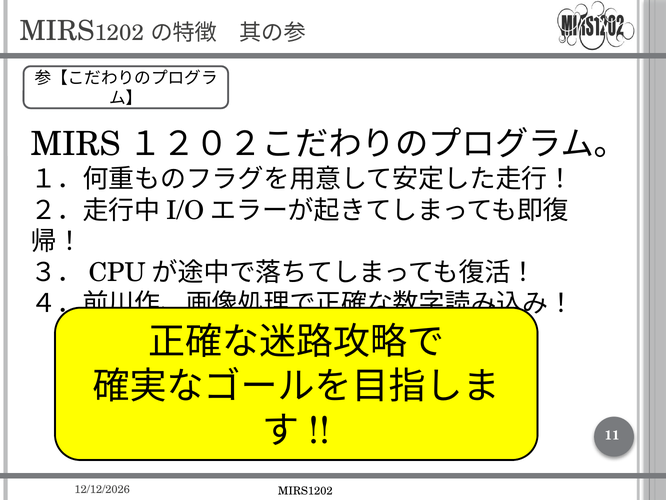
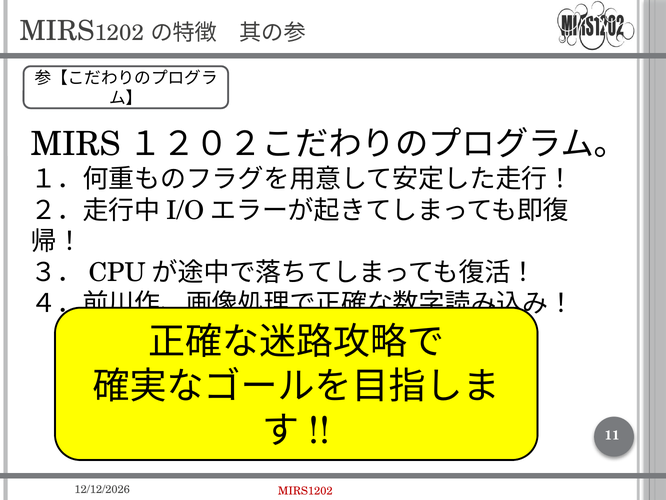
MIRS1202 colour: black -> red
